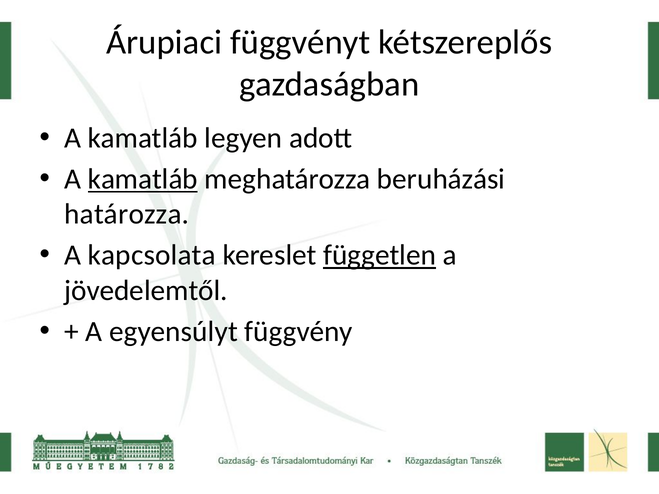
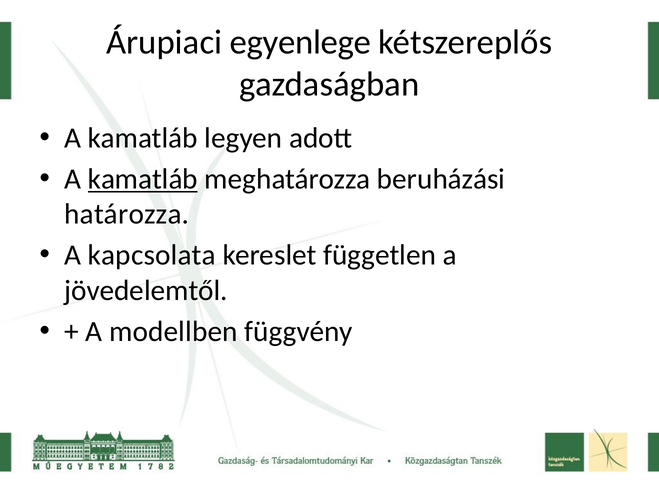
függvényt: függvényt -> egyenlege
független underline: present -> none
egyensúlyt: egyensúlyt -> modellben
